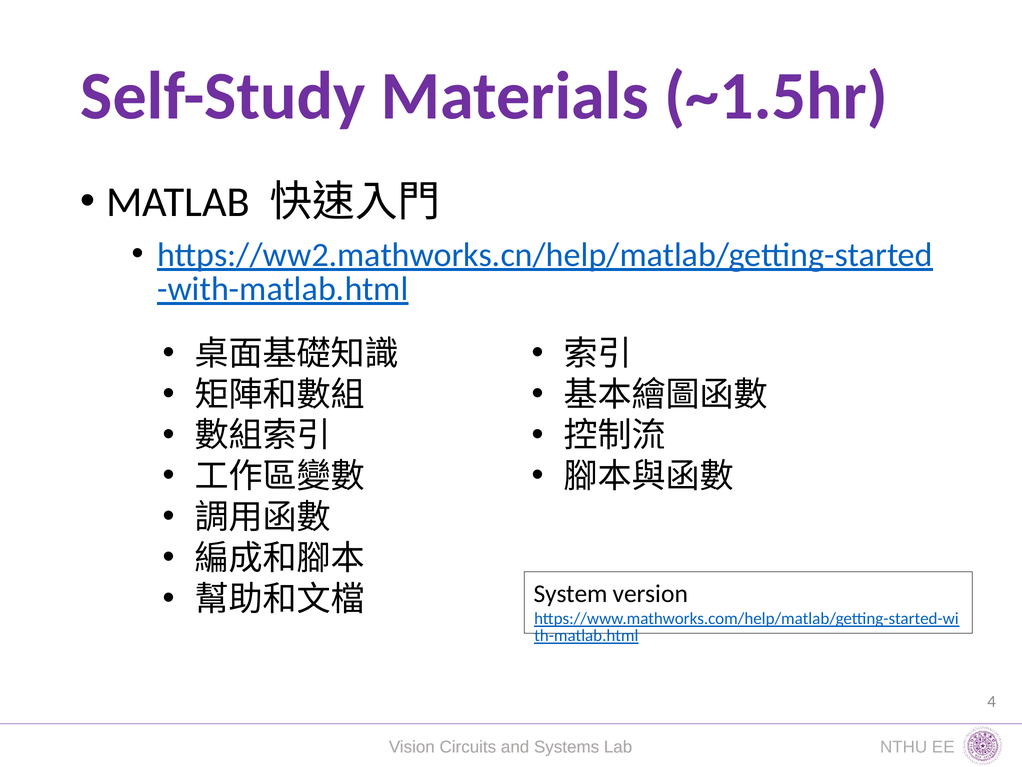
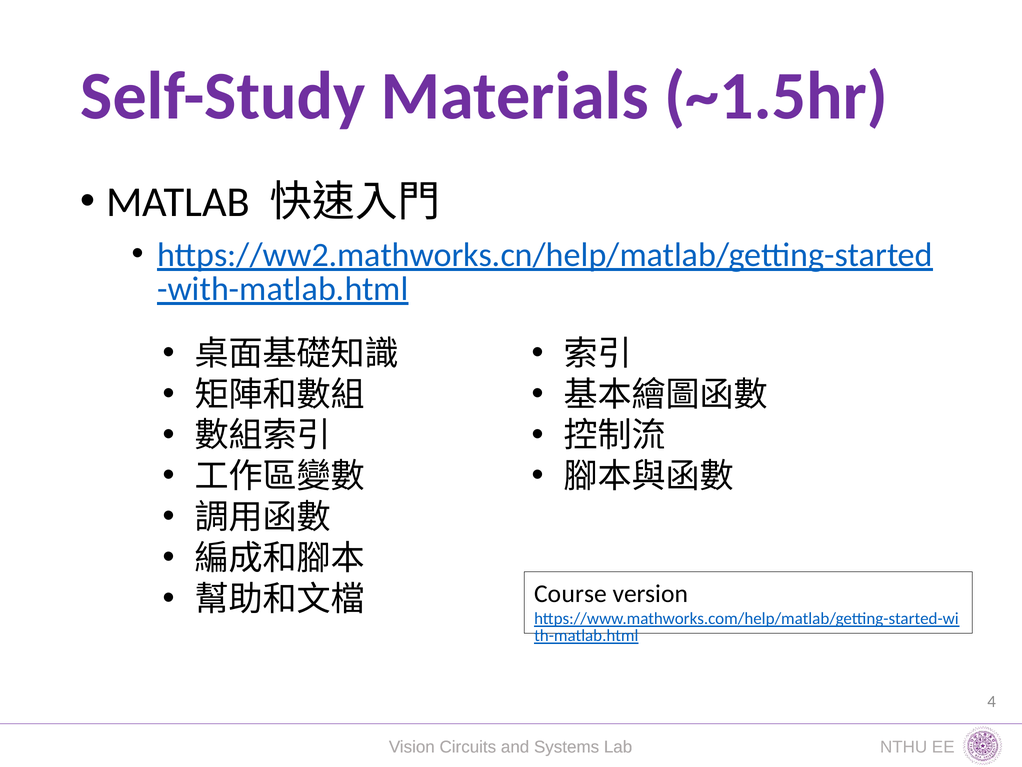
System: System -> Course
